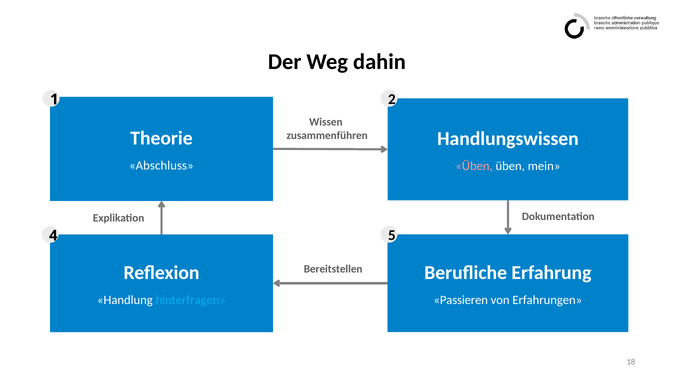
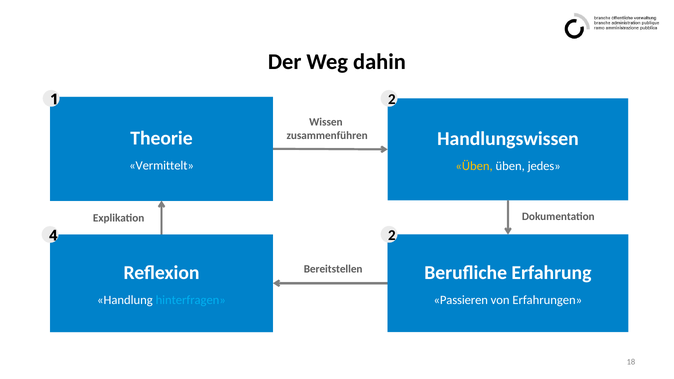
Abschluss: Abschluss -> Vermittelt
Üben at (474, 166) colour: pink -> yellow
mein: mein -> jedes
4 5: 5 -> 2
